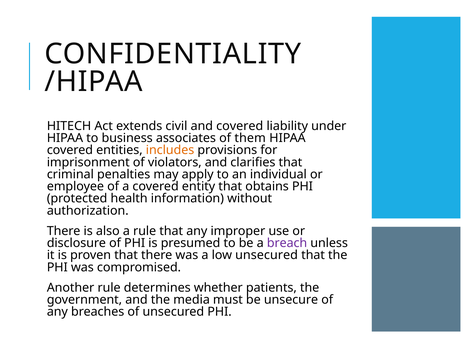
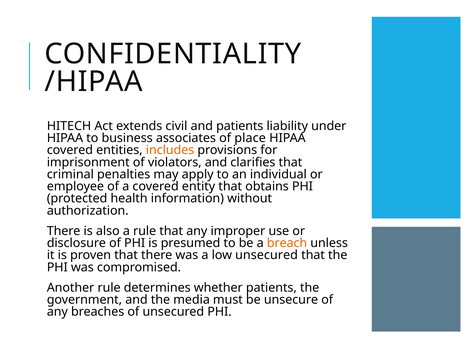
and covered: covered -> patients
them: them -> place
breach colour: purple -> orange
